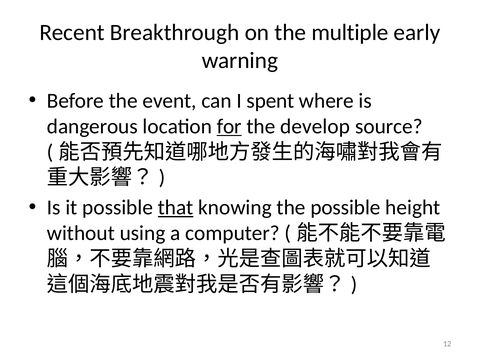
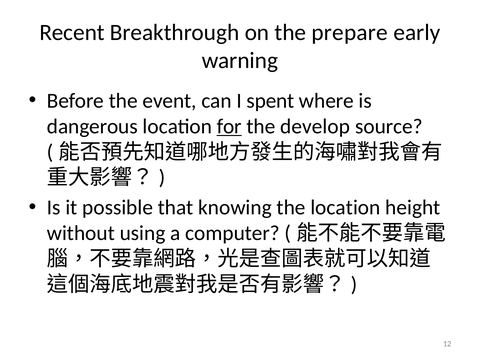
multiple: multiple -> prepare
that underline: present -> none
the possible: possible -> location
